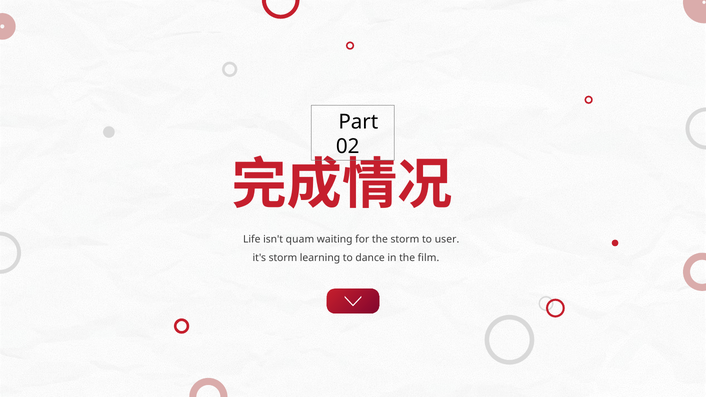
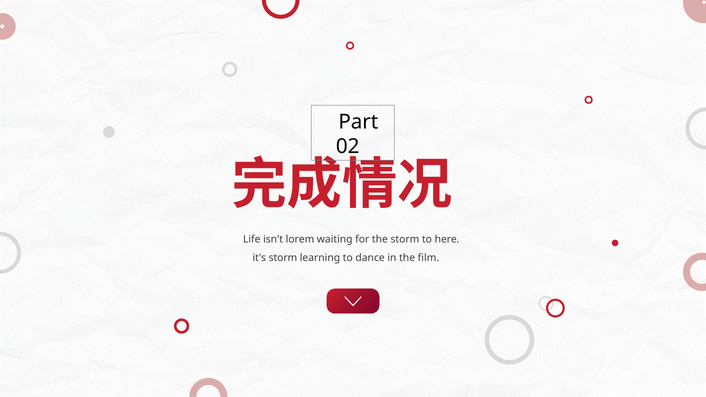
quam: quam -> lorem
user: user -> here
